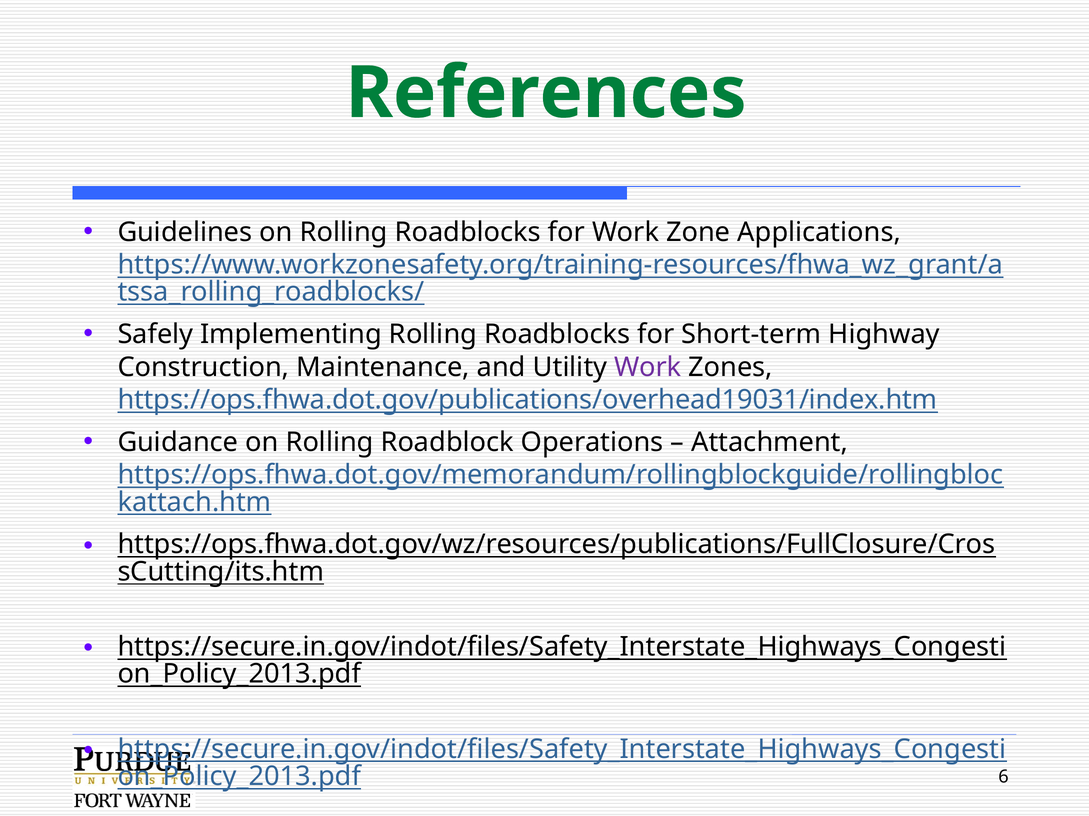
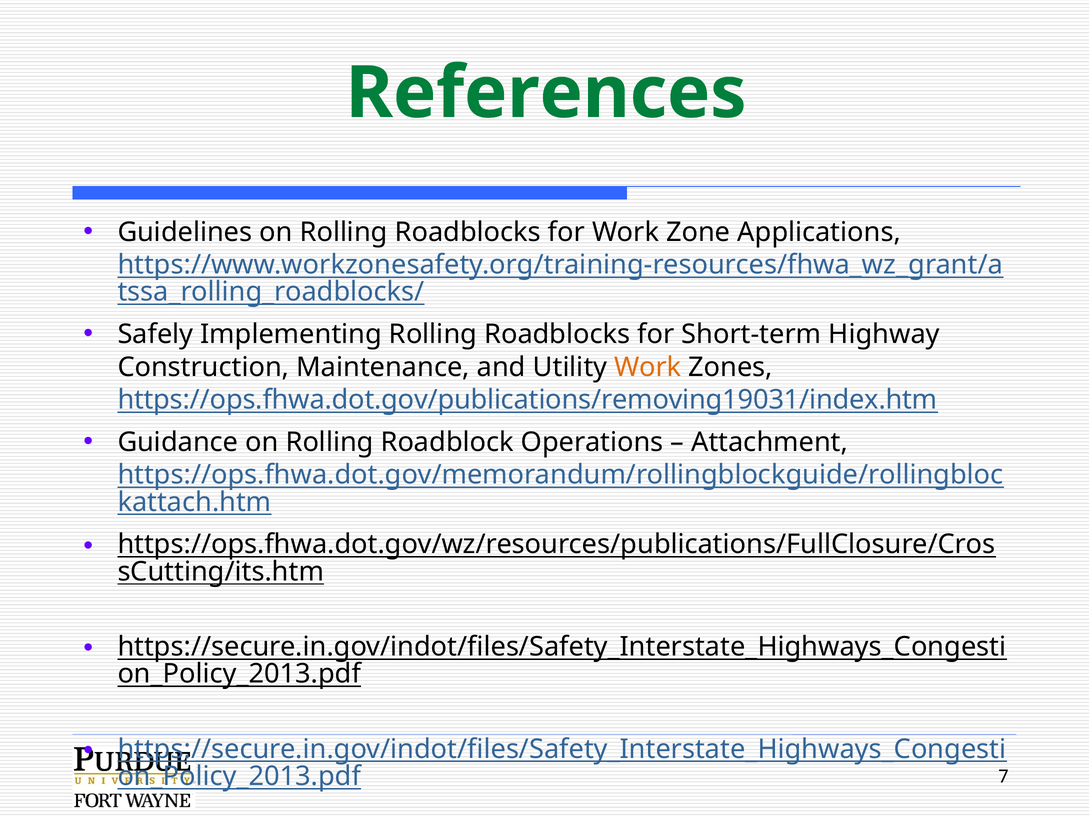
Work at (648, 367) colour: purple -> orange
https://ops.fhwa.dot.gov/publications/overhead19031/index.htm: https://ops.fhwa.dot.gov/publications/overhead19031/index.htm -> https://ops.fhwa.dot.gov/publications/removing19031/index.htm
6: 6 -> 7
